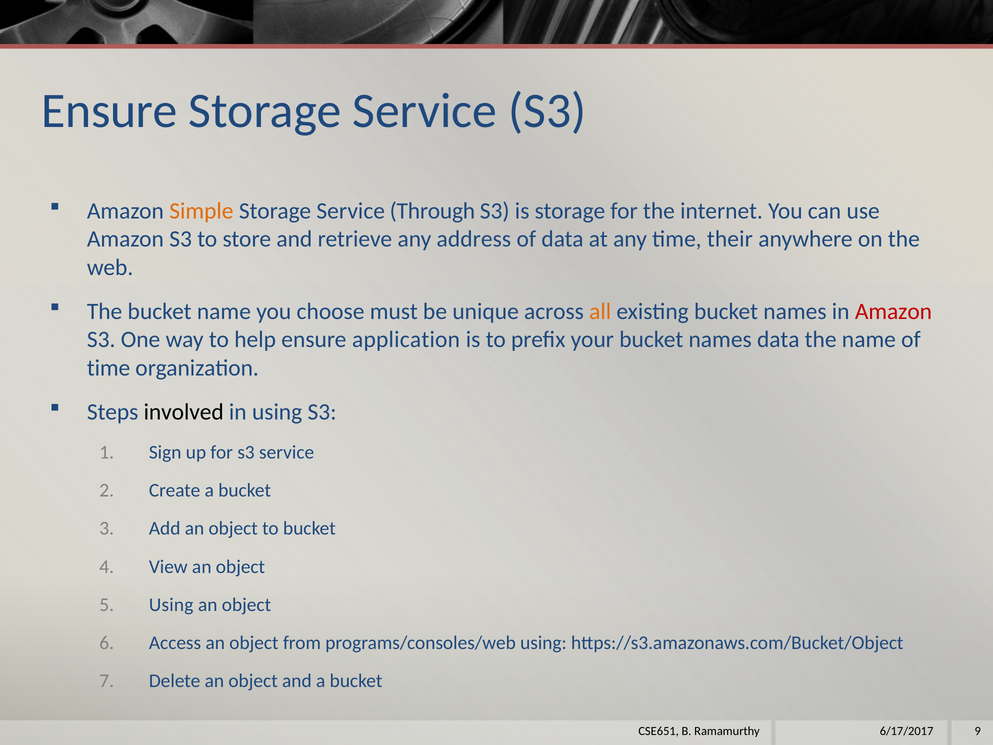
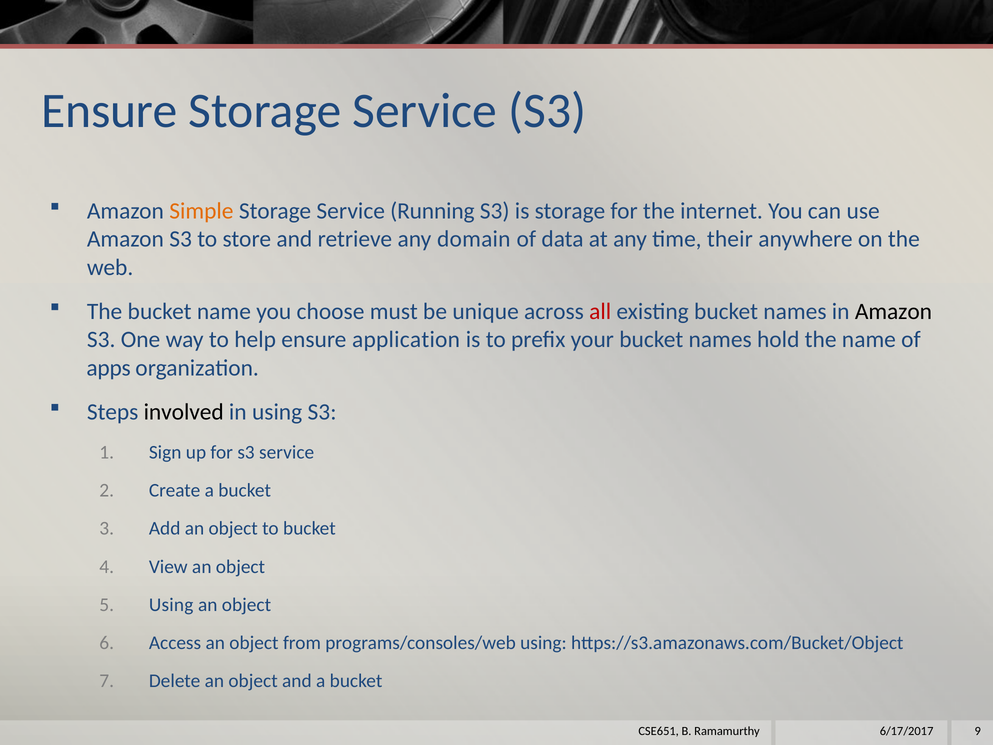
Through: Through -> Running
address: address -> domain
all colour: orange -> red
Amazon at (893, 311) colour: red -> black
names data: data -> hold
time at (109, 368): time -> apps
